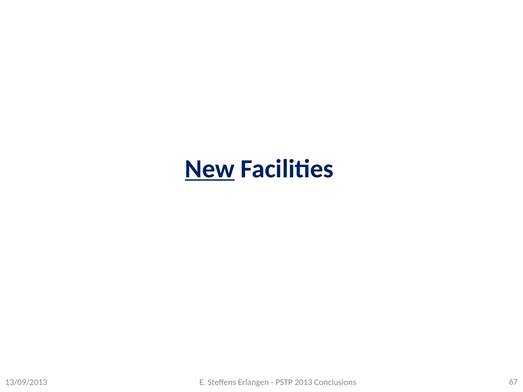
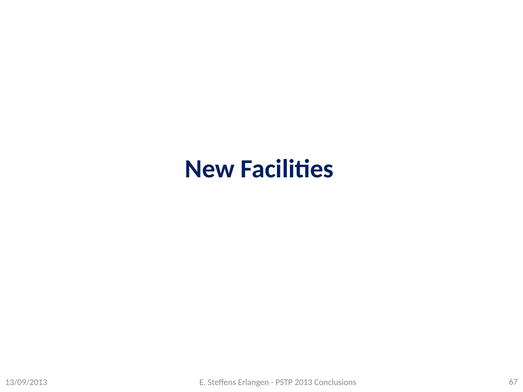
New underline: present -> none
